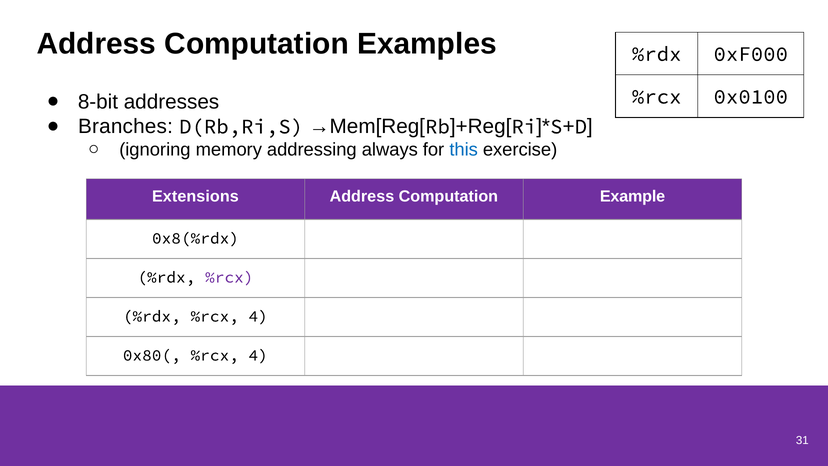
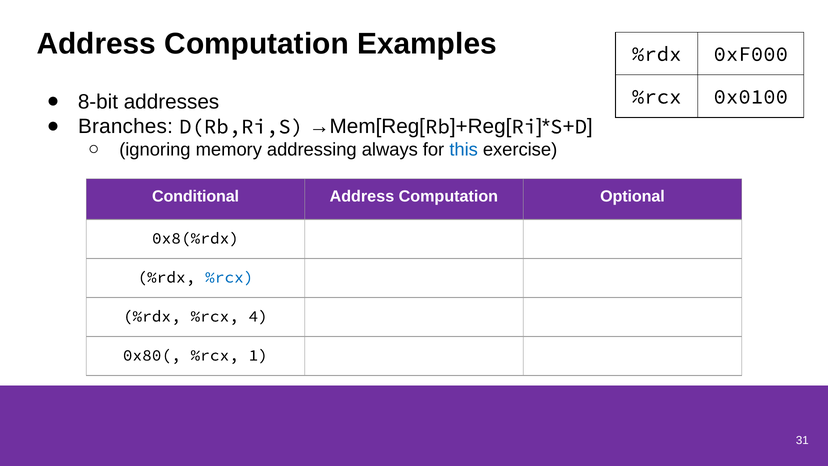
Extensions: Extensions -> Conditional
Example: Example -> Optional
%rcx at (229, 277) colour: purple -> blue
0x80( %rcx 4: 4 -> 1
